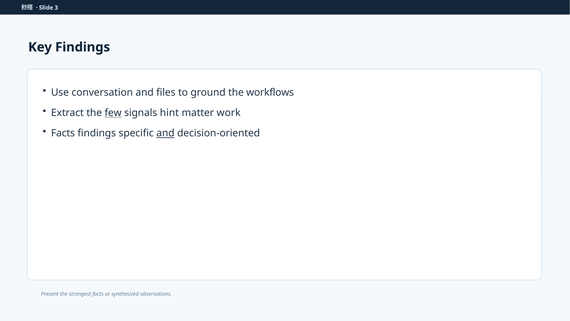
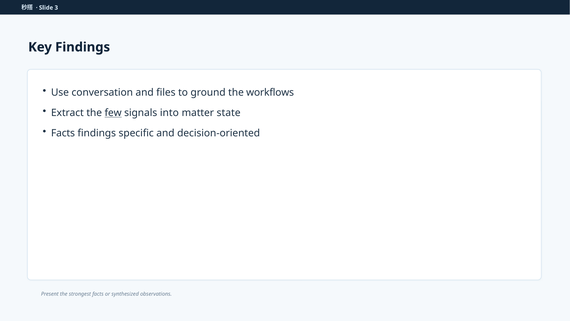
hint: hint -> into
work: work -> state
and at (165, 133) underline: present -> none
